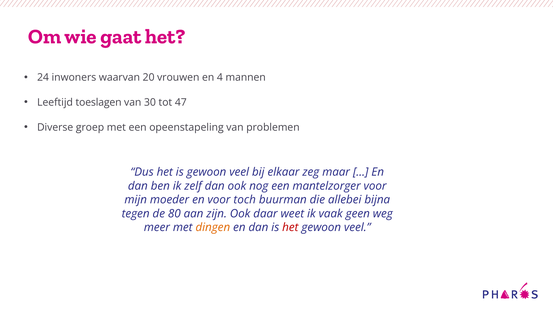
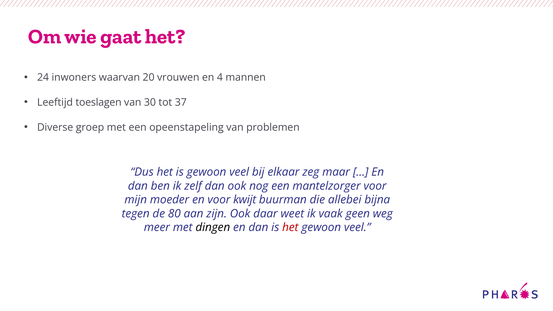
47: 47 -> 37
toch: toch -> kwijt
dingen colour: orange -> black
